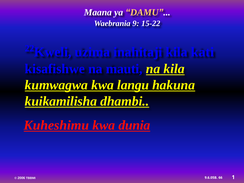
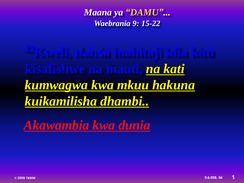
uzima: uzima -> nafasi
na kila: kila -> kati
langu: langu -> mkuu
Kuheshimu: Kuheshimu -> Akawambia
